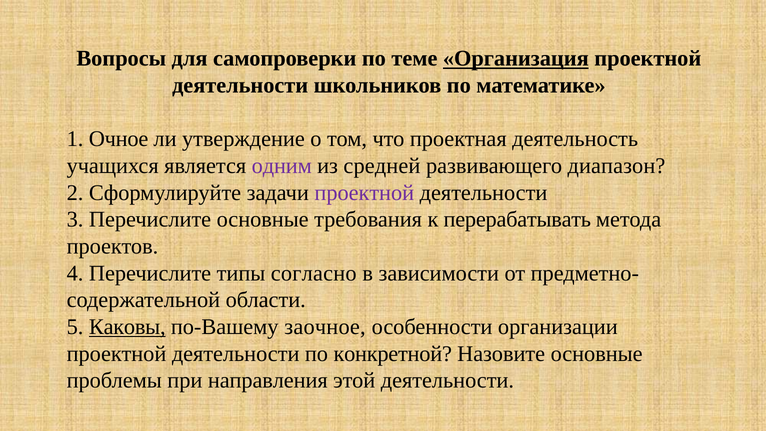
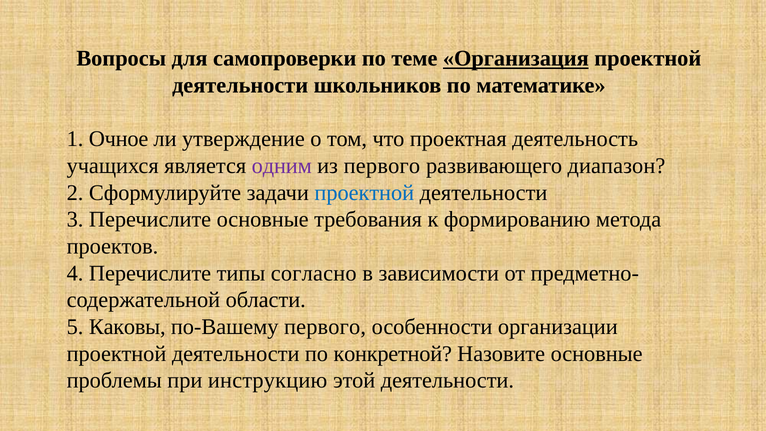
из средней: средней -> первого
проектной at (364, 193) colour: purple -> blue
перерабатывать: перерабатывать -> формированию
Каковы underline: present -> none
по-Вашему заочное: заочное -> первого
направления: направления -> инструкцию
